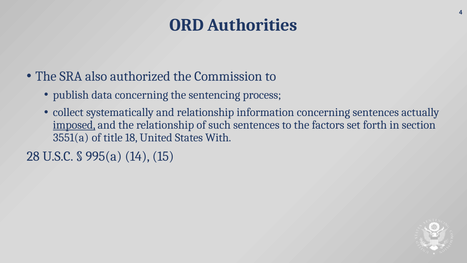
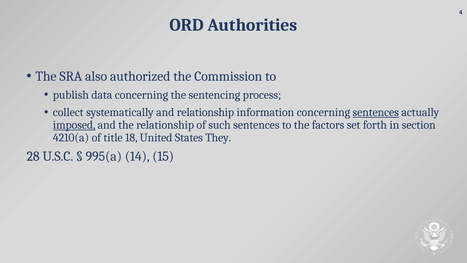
sentences at (376, 112) underline: none -> present
3551(a: 3551(a -> 4210(a
With: With -> They
